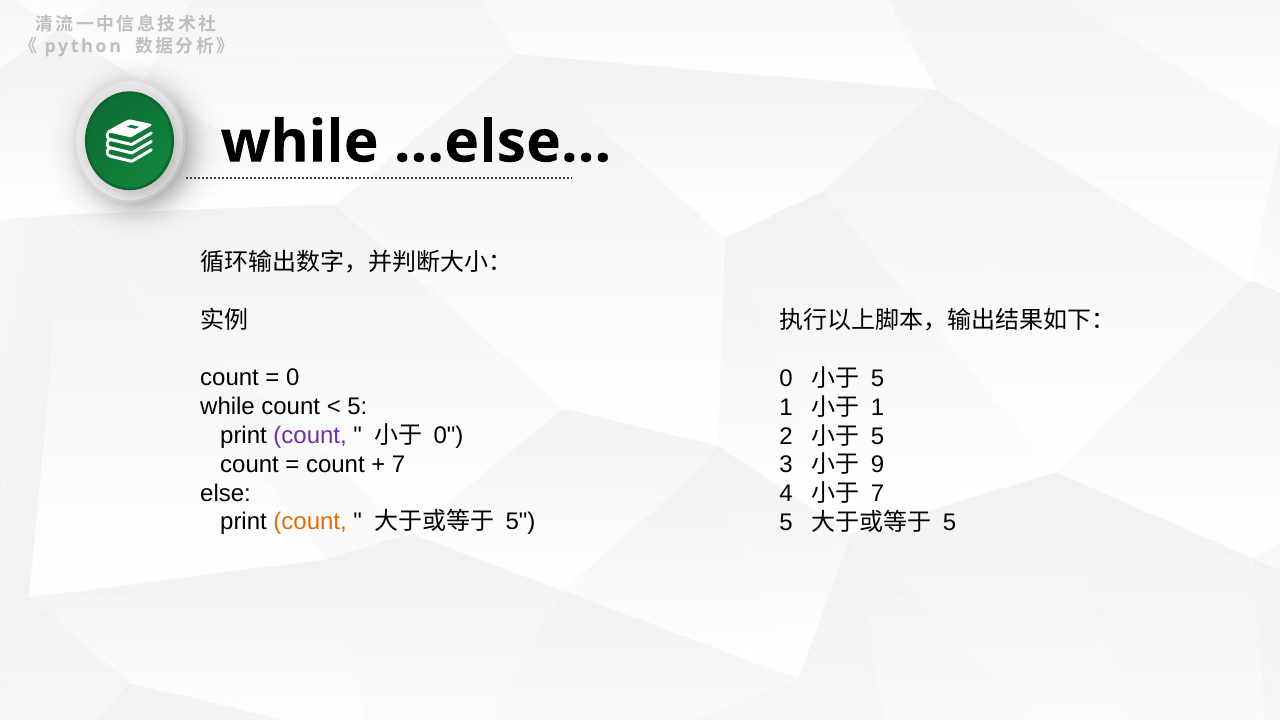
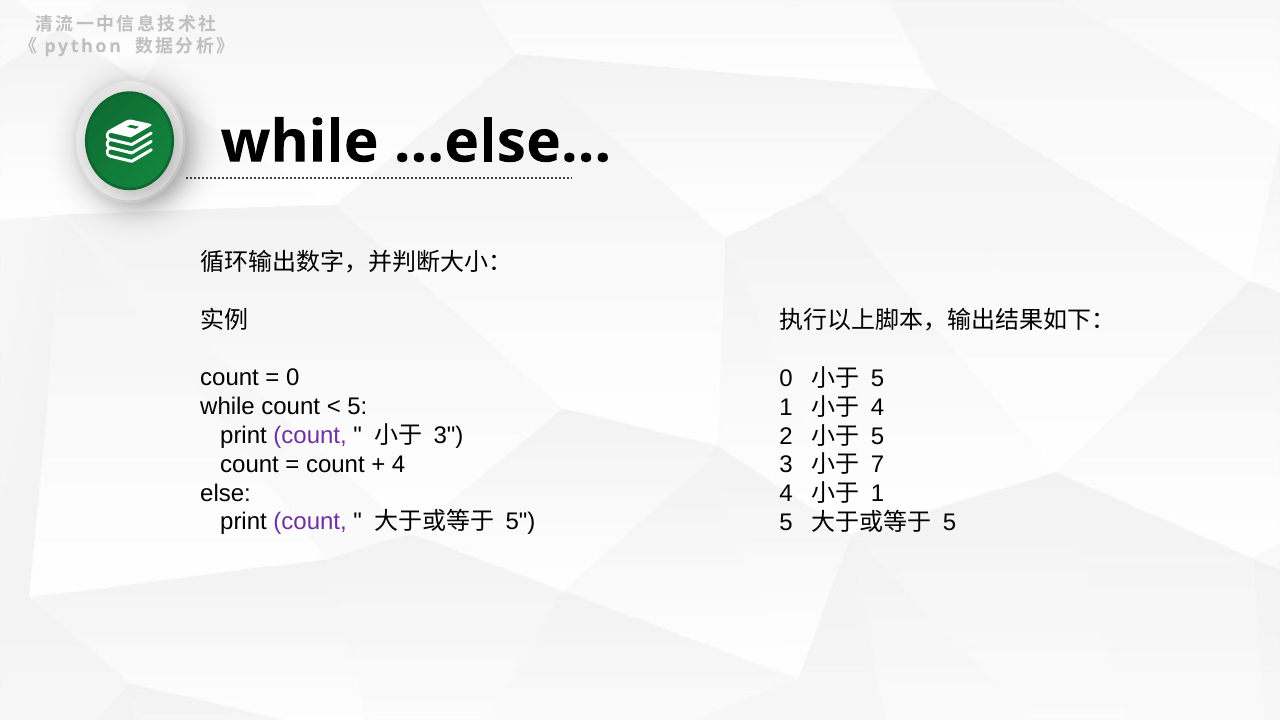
1 at (877, 407): 1 -> 4
0 at (448, 436): 0 -> 3
7 at (399, 464): 7 -> 4
9: 9 -> 7
7 at (877, 494): 7 -> 1
count at (310, 522) colour: orange -> purple
